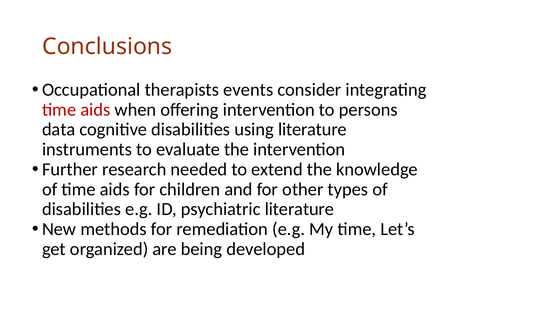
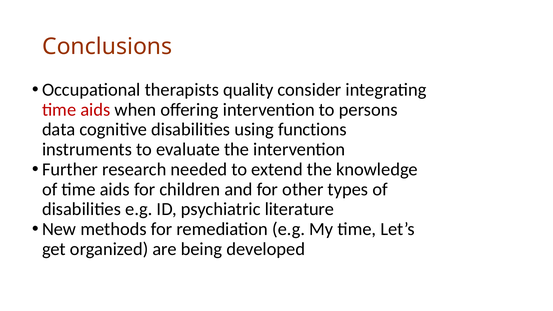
events: events -> quality
using literature: literature -> functions
